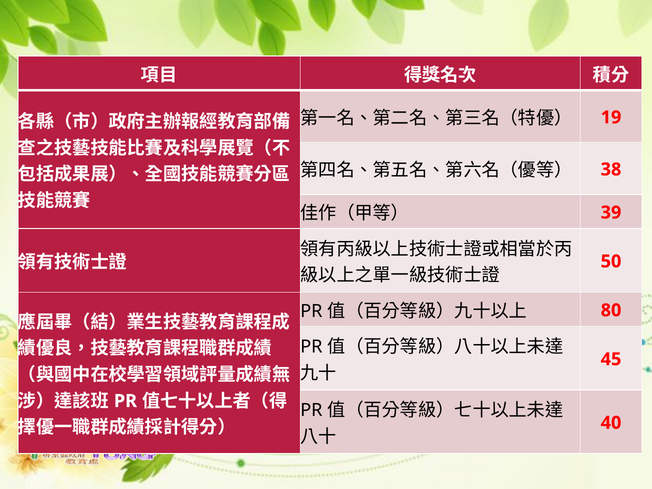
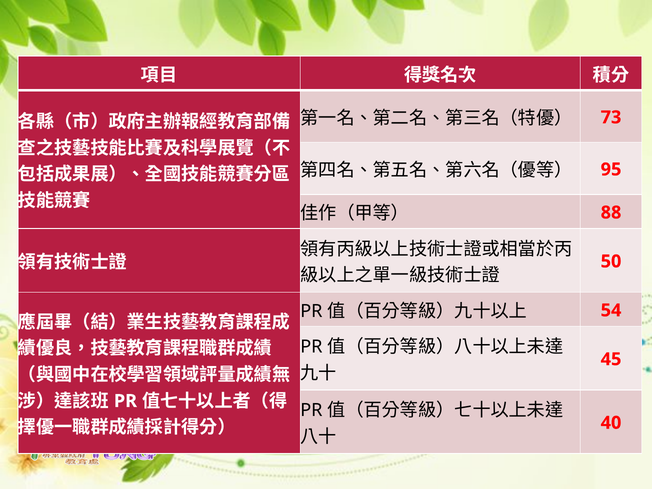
19: 19 -> 73
38 at (611, 169): 38 -> 95
39: 39 -> 88
80: 80 -> 54
